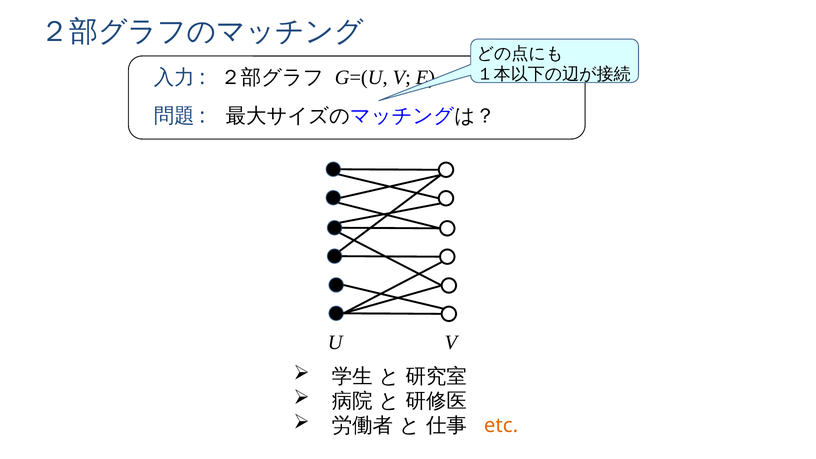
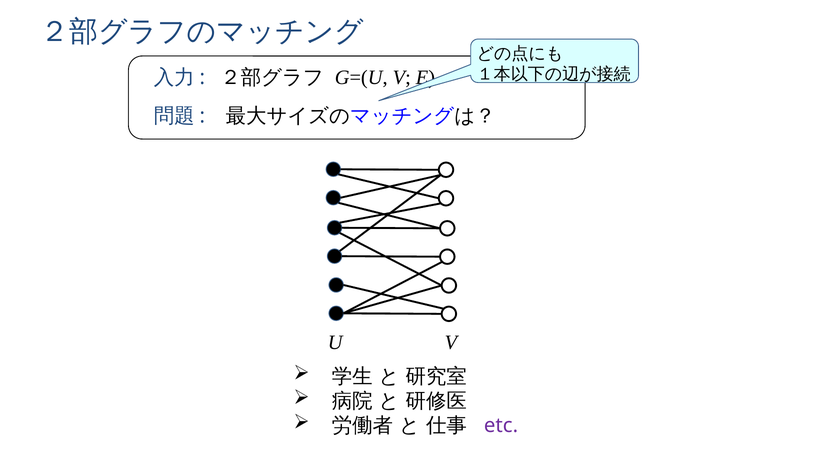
etc colour: orange -> purple
